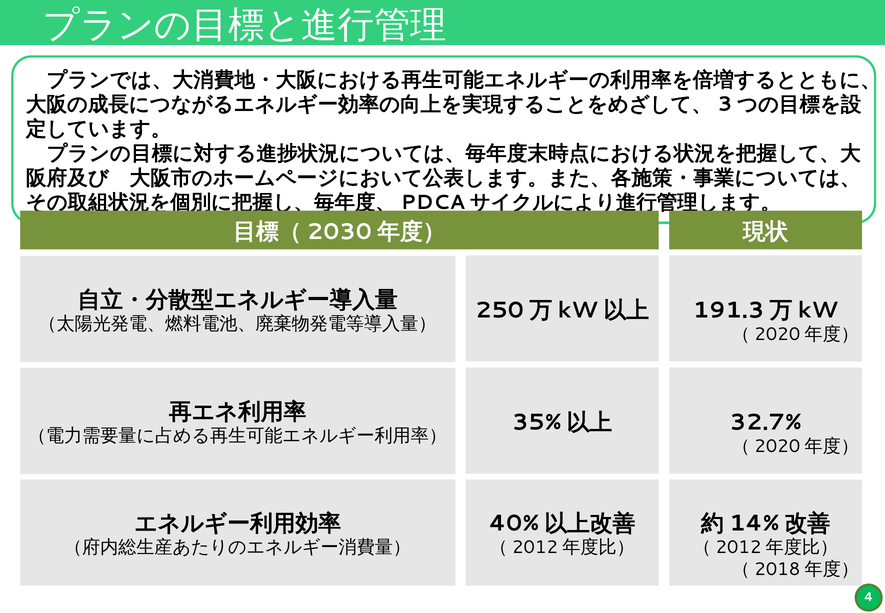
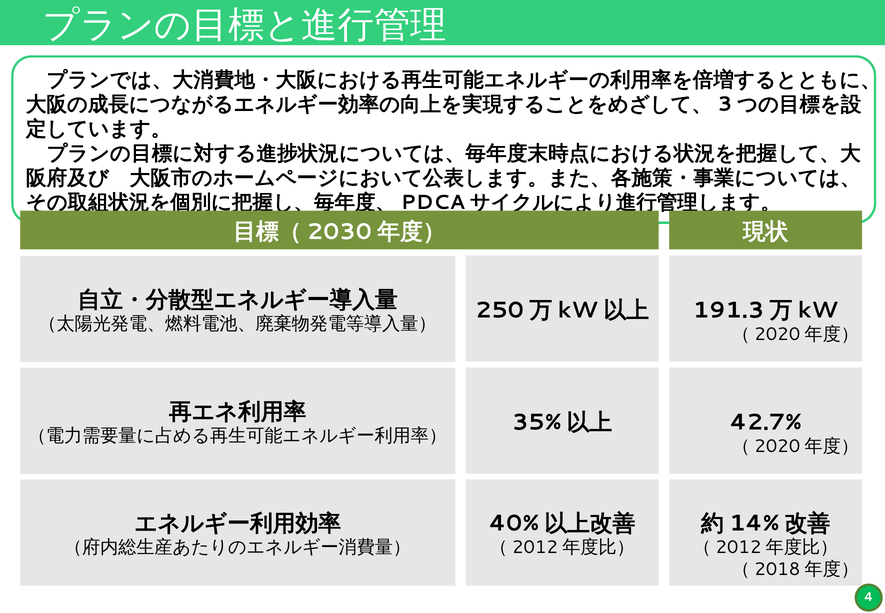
32.7%: 32.7% -> 42.7%
